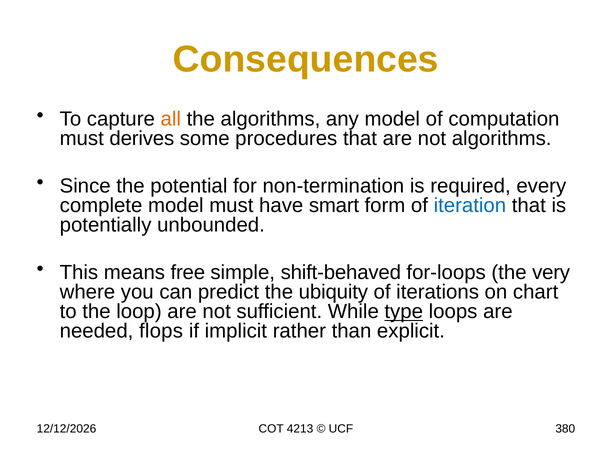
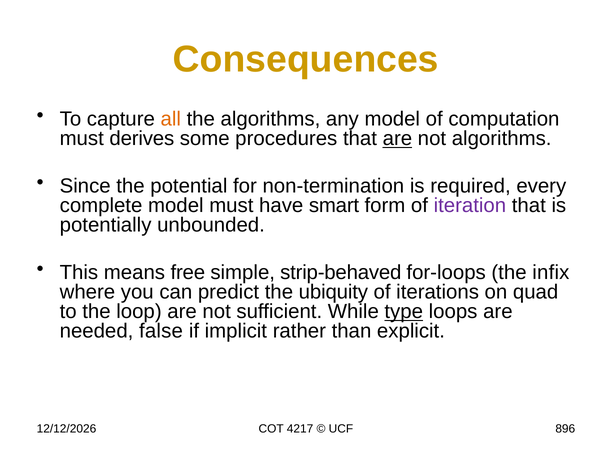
are at (397, 139) underline: none -> present
iteration colour: blue -> purple
shift-behaved: shift-behaved -> strip-behaved
very: very -> infix
chart: chart -> quad
flops: flops -> false
4213: 4213 -> 4217
380: 380 -> 896
